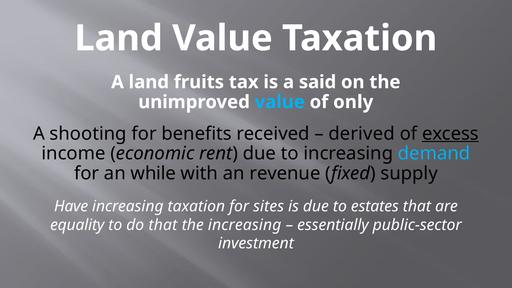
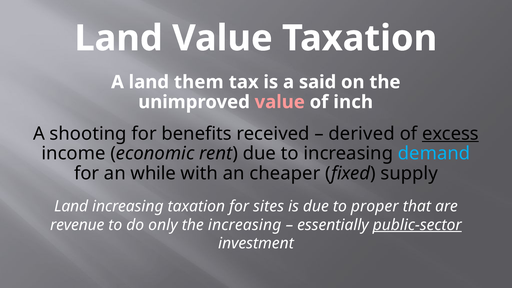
fruits: fruits -> them
value at (280, 102) colour: light blue -> pink
only: only -> inch
revenue: revenue -> cheaper
Have at (71, 206): Have -> Land
estates: estates -> proper
equality: equality -> revenue
do that: that -> only
public-sector underline: none -> present
